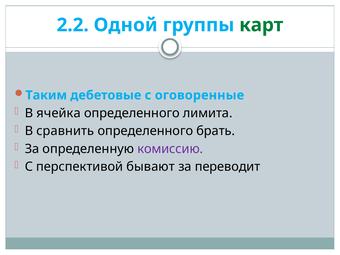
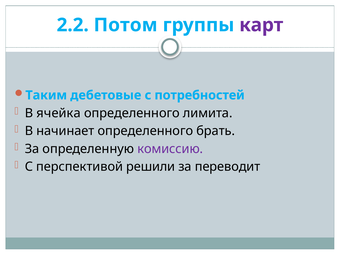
Одной: Одной -> Потом
карт colour: green -> purple
оговоренные: оговоренные -> потребностей
сравнить: сравнить -> начинает
бывают: бывают -> решили
